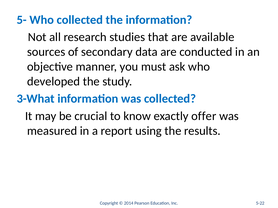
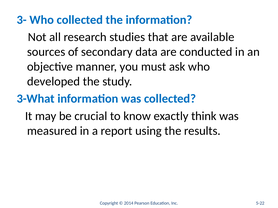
5-: 5- -> 3-
offer: offer -> think
